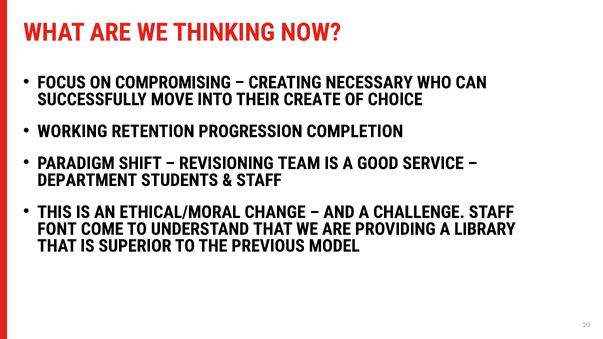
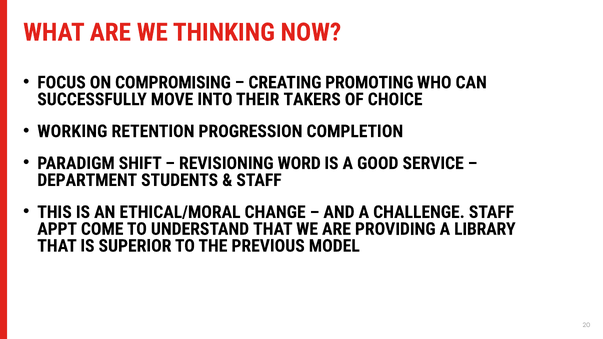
NECESSARY: NECESSARY -> PROMOTING
CREATE: CREATE -> TAKERS
TEAM: TEAM -> WORD
FONT: FONT -> APPT
